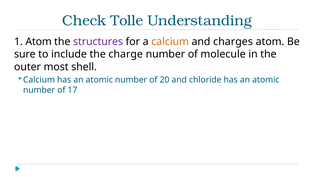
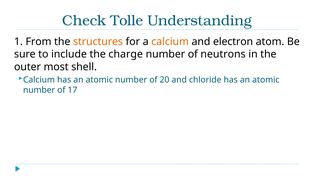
1 Atom: Atom -> From
structures colour: purple -> orange
charges: charges -> electron
molecule: molecule -> neutrons
